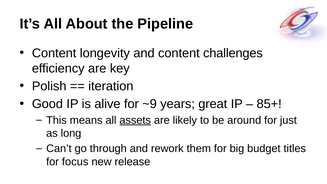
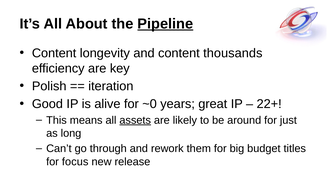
Pipeline underline: none -> present
challenges: challenges -> thousands
~9: ~9 -> ~0
85+: 85+ -> 22+
